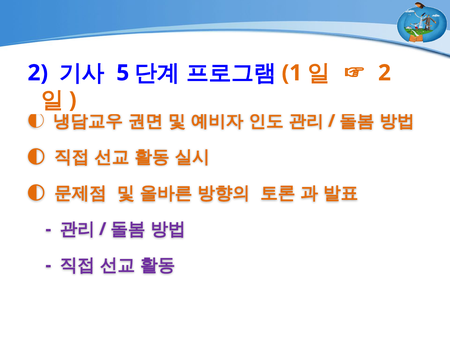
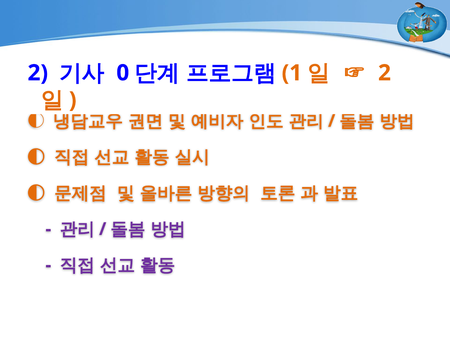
5: 5 -> 0
